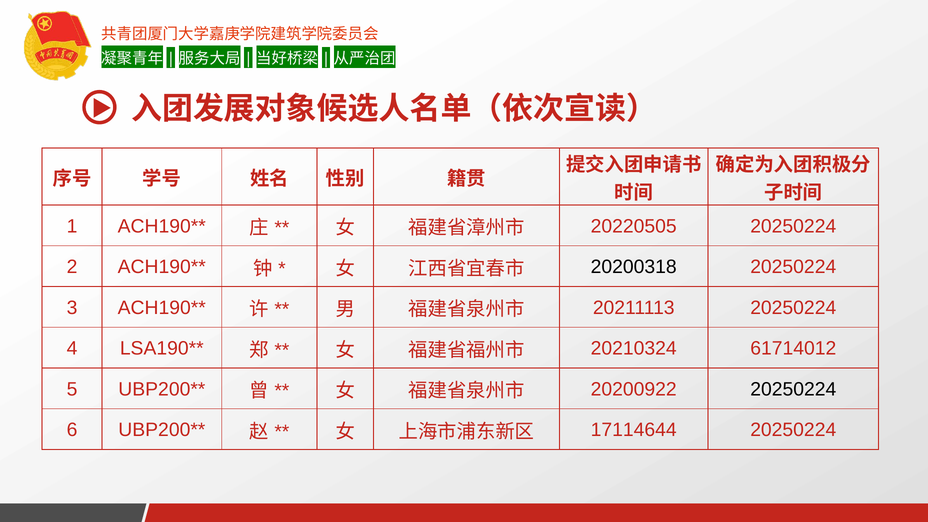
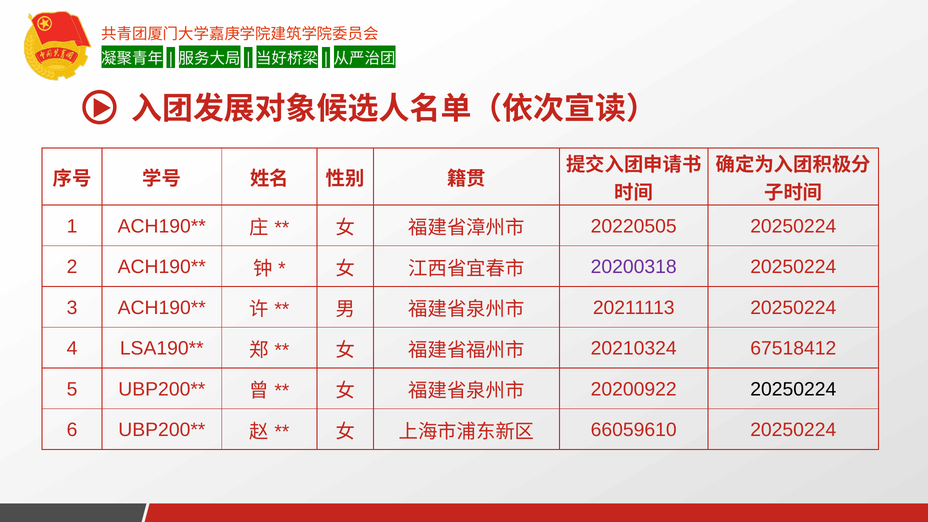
20200318 colour: black -> purple
61714012: 61714012 -> 67518412
17114644: 17114644 -> 66059610
